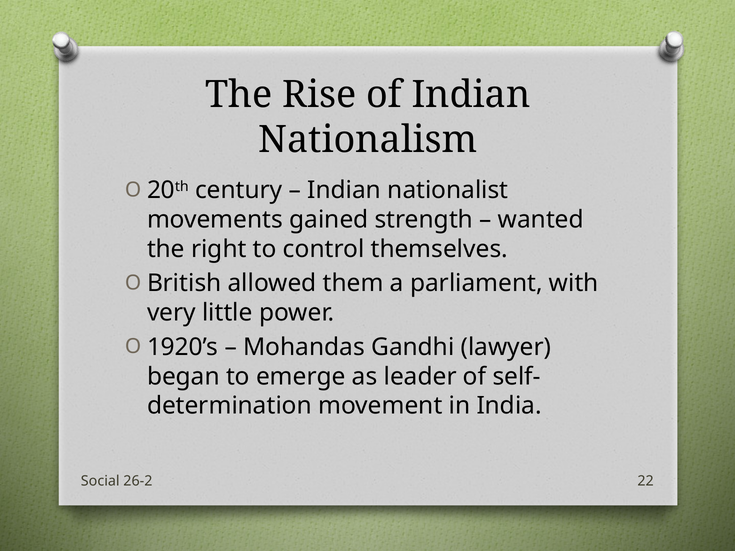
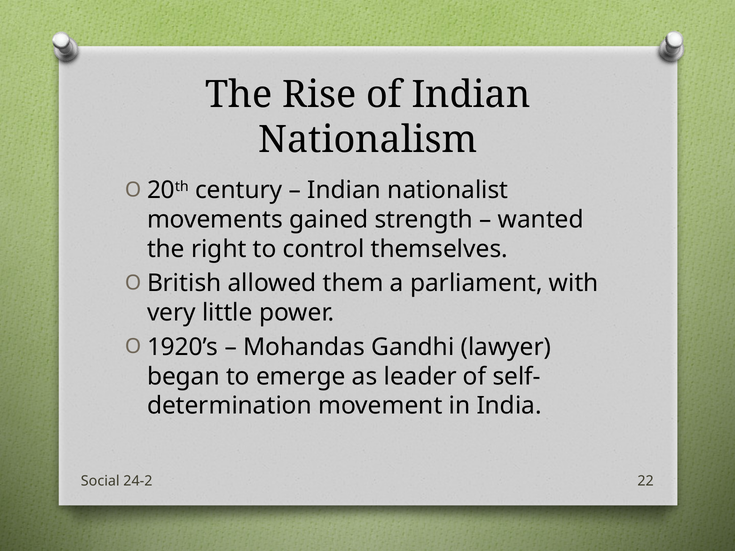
26-2: 26-2 -> 24-2
